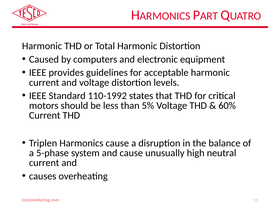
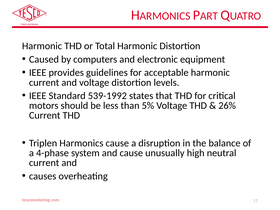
110-1992: 110-1992 -> 539-1992
60%: 60% -> 26%
5-phase: 5-phase -> 4-phase
